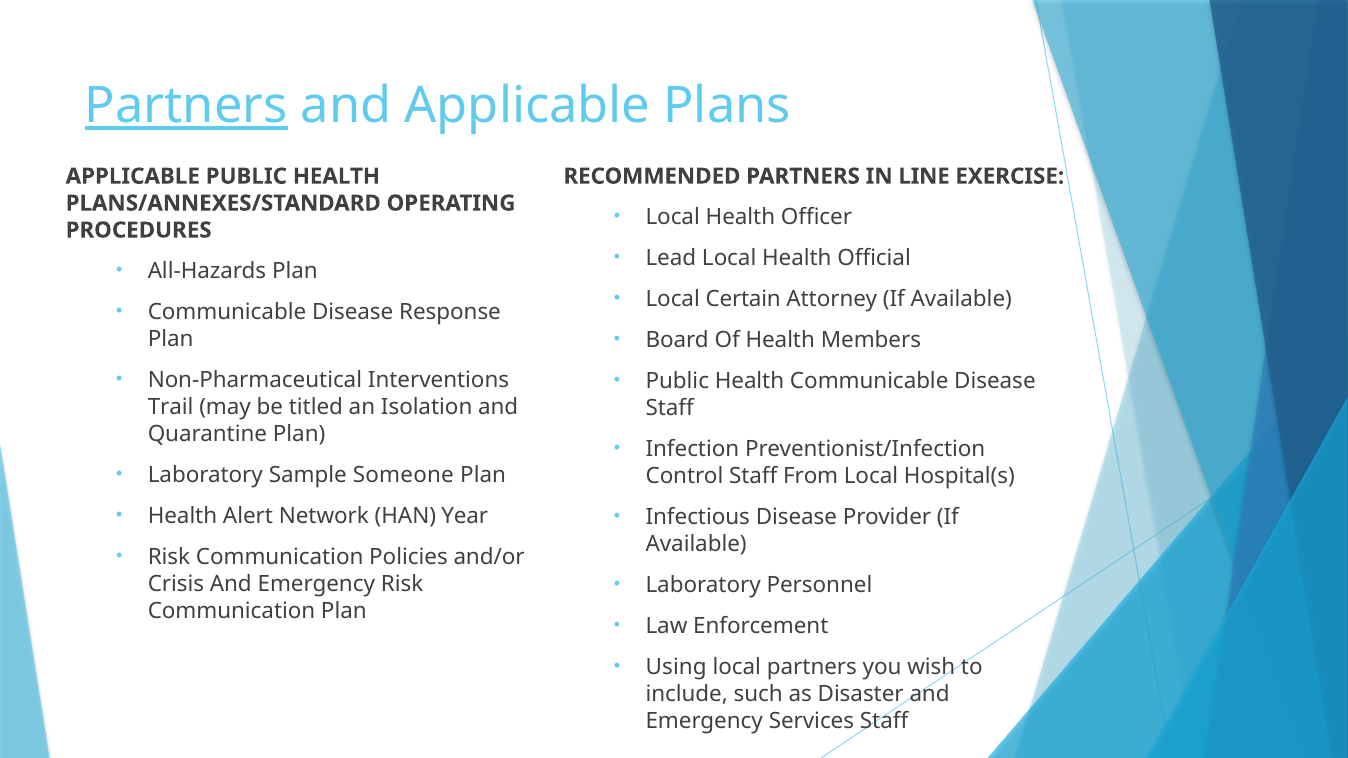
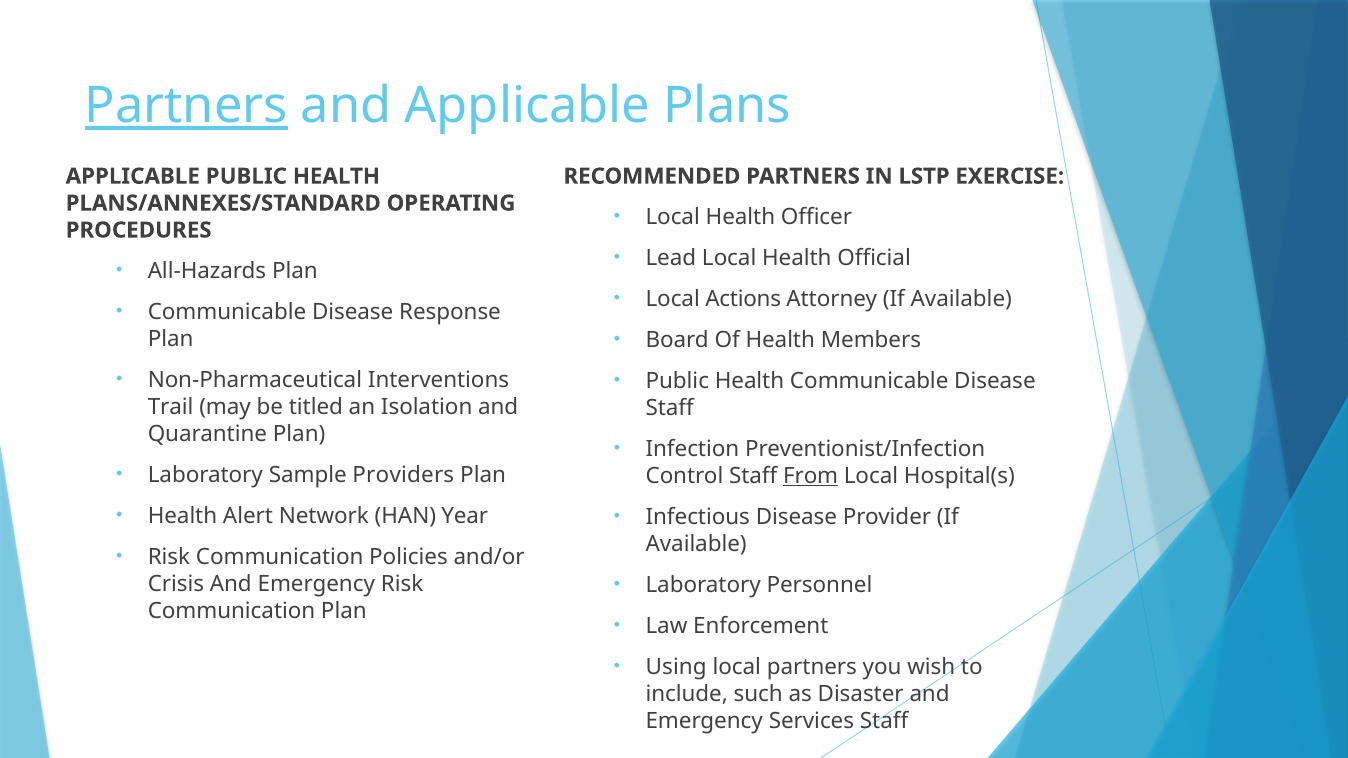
LINE: LINE -> LSTP
Certain: Certain -> Actions
Someone: Someone -> Providers
From underline: none -> present
